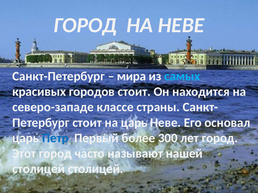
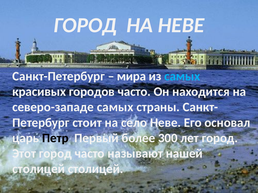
городов стоит: стоит -> часто
северо-западе классе: классе -> самых
на царь: царь -> село
Петр colour: blue -> black
